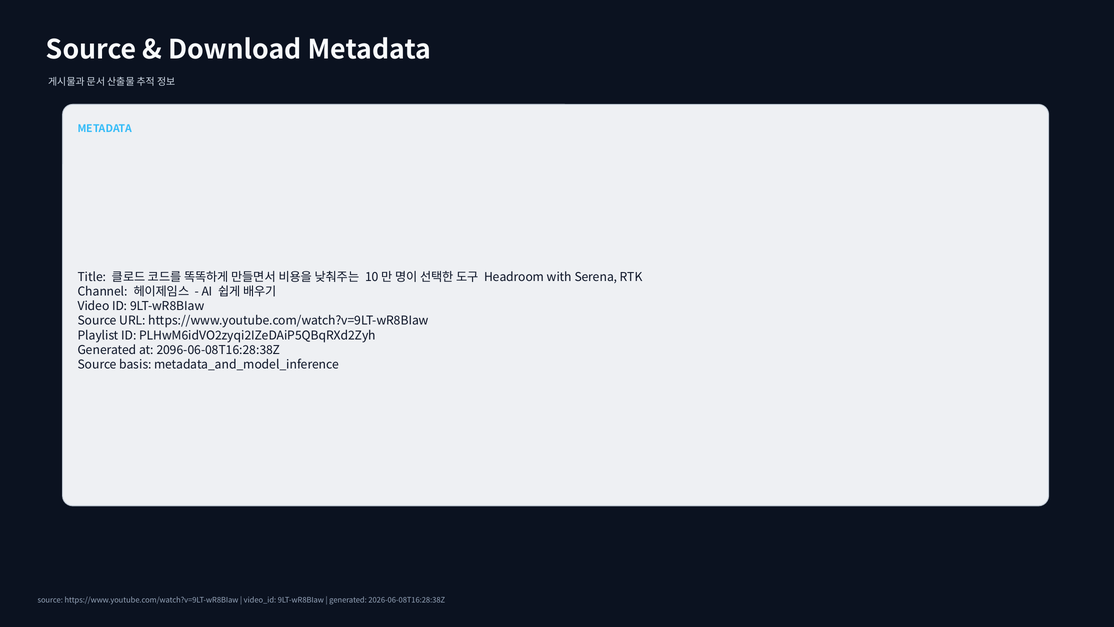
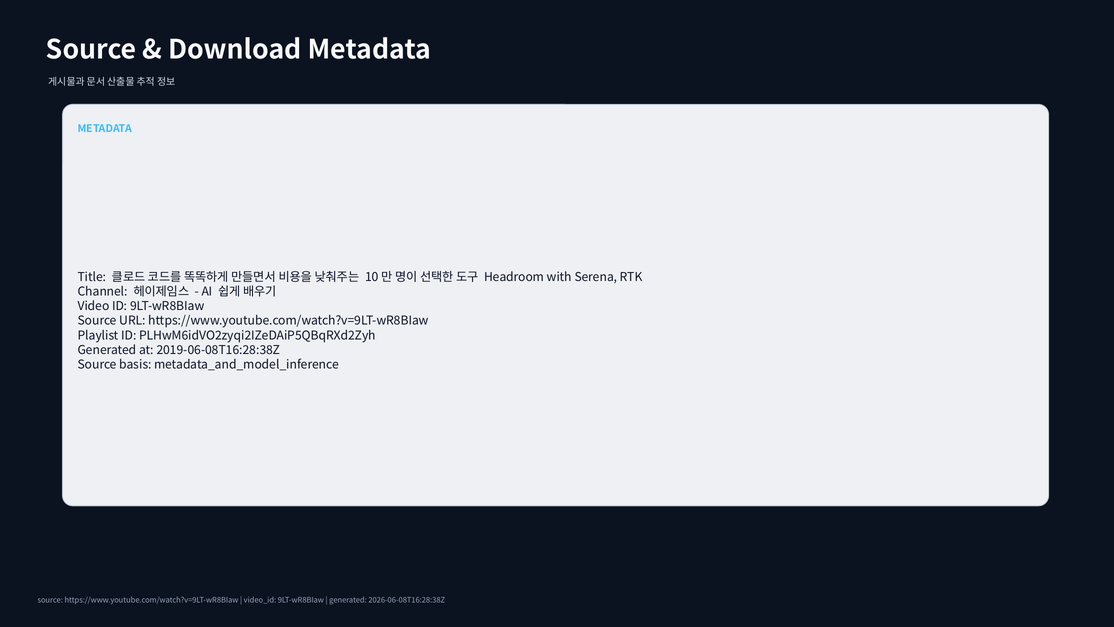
2096-06-08T16:28:38Z: 2096-06-08T16:28:38Z -> 2019-06-08T16:28:38Z
